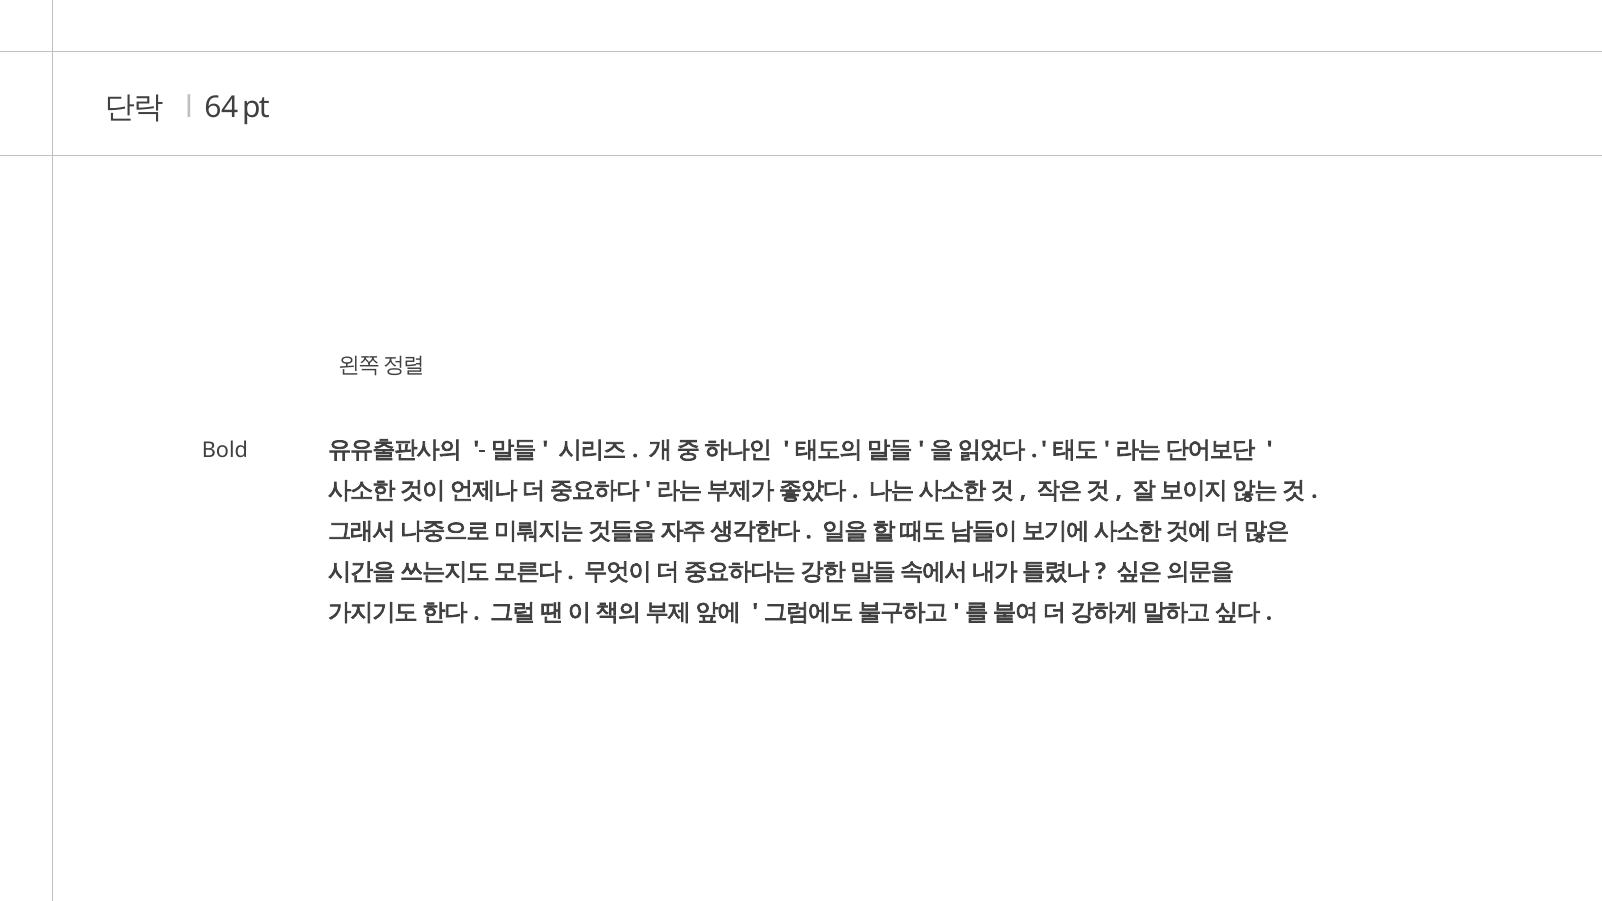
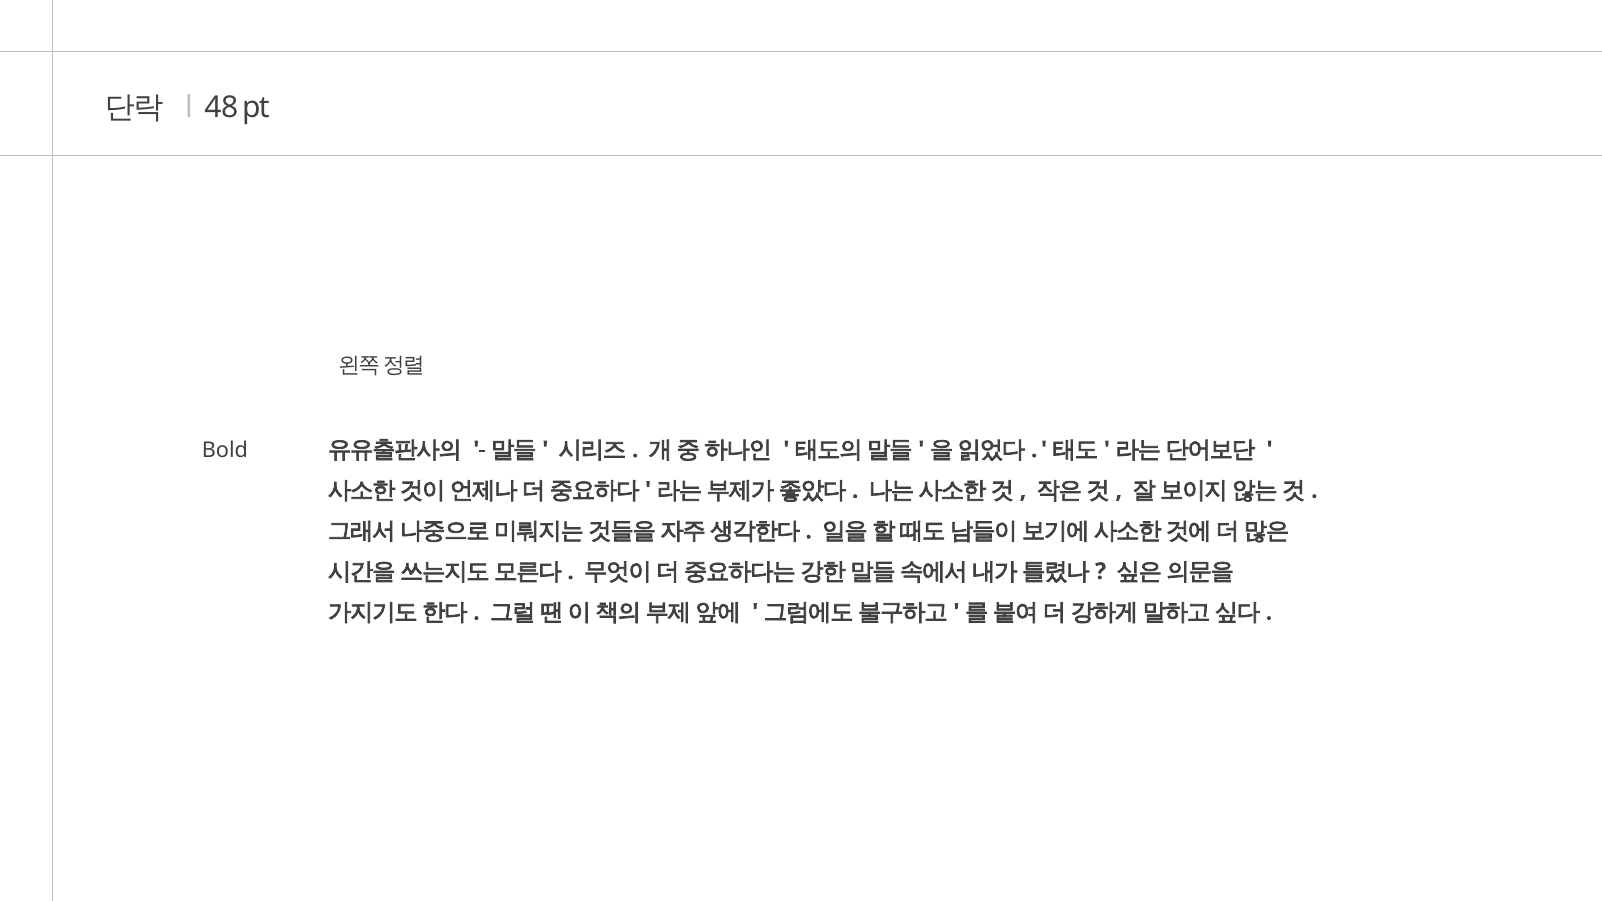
64: 64 -> 48
